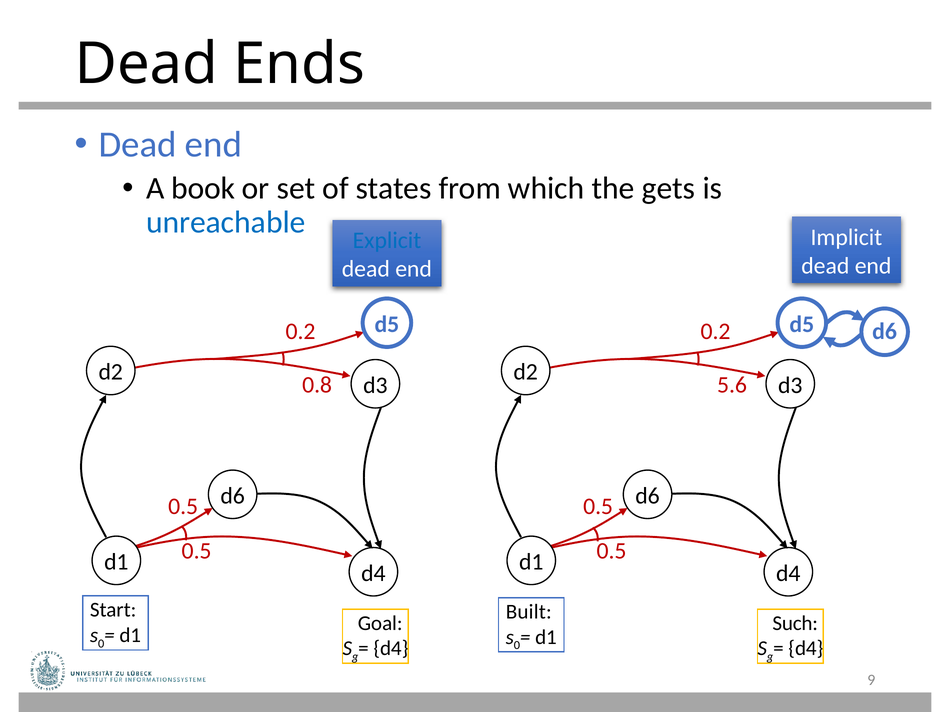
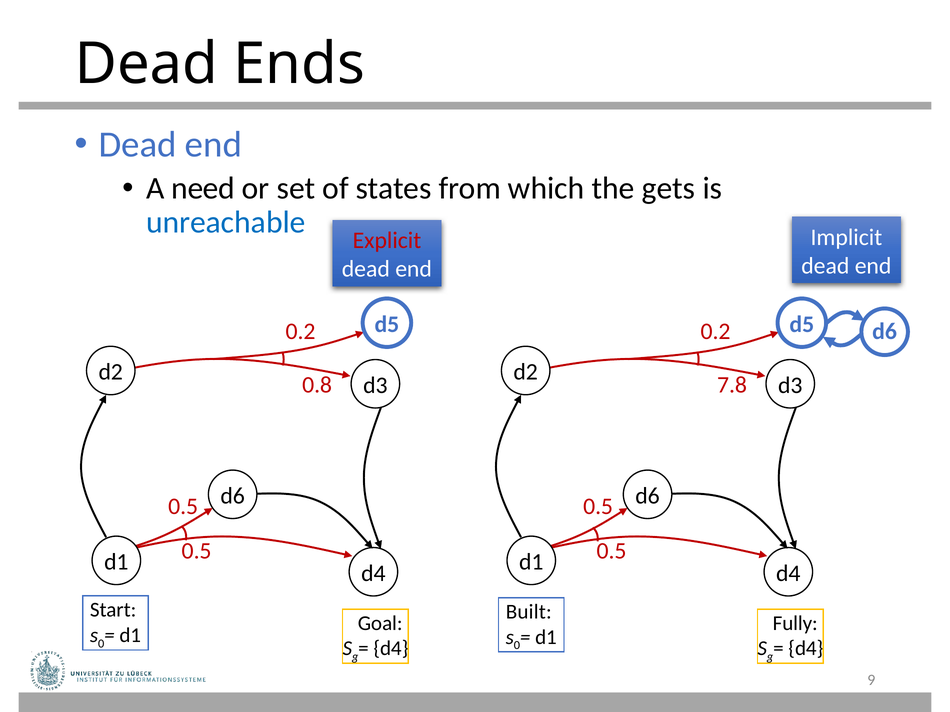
book: book -> need
Explicit colour: blue -> red
5.6: 5.6 -> 7.8
Such: Such -> Fully
